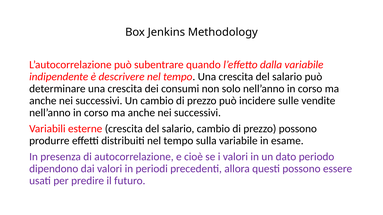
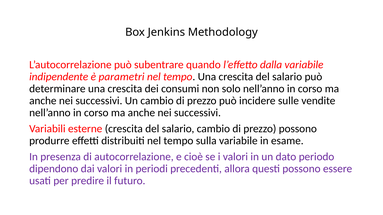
descrivere: descrivere -> parametri
